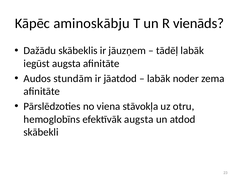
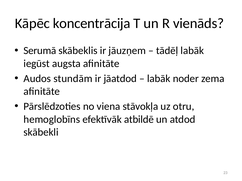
aminoskābju: aminoskābju -> koncentrācija
Dažādu: Dažādu -> Serumā
efektīvāk augsta: augsta -> atbildē
